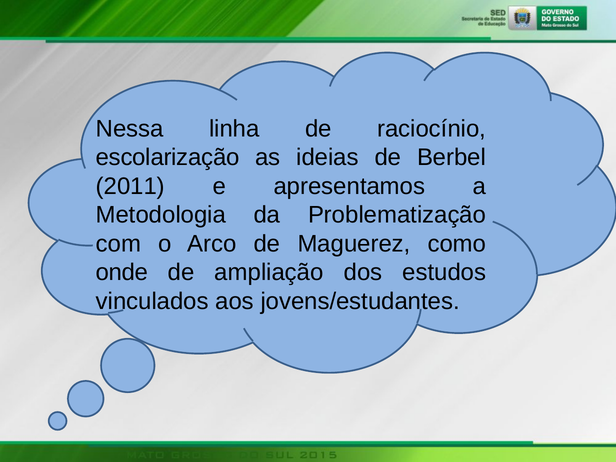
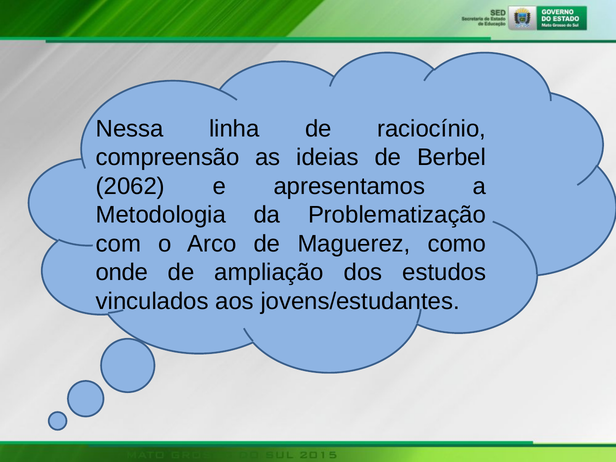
escolarização: escolarização -> compreensão
2011: 2011 -> 2062
